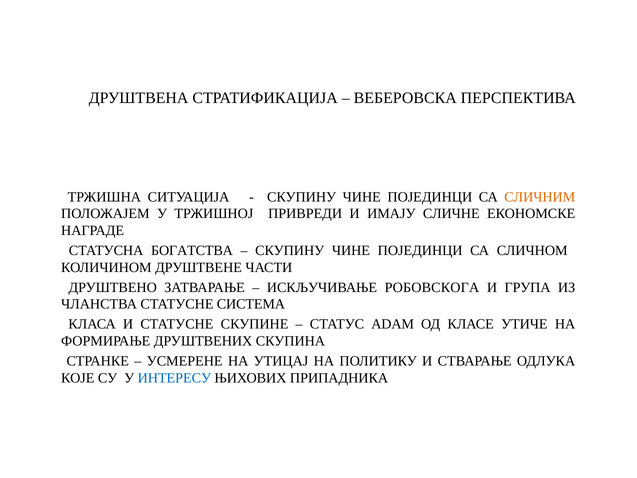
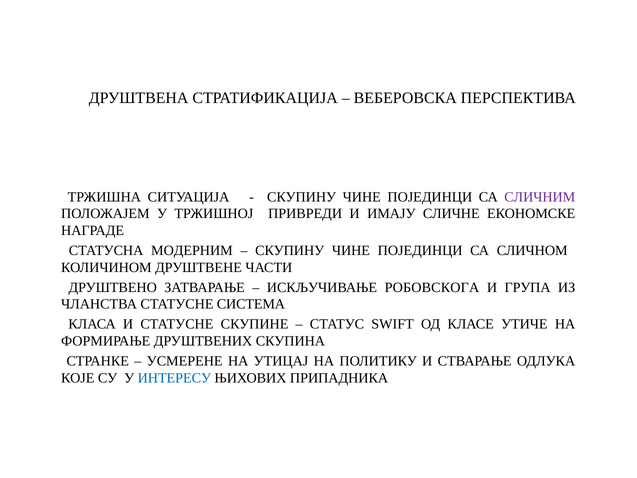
СЛИЧНИМ colour: orange -> purple
БОГАТСТВА: БОГАТСТВА -> МОДЕРНИМ
ADAM: ADAM -> SWIFT
